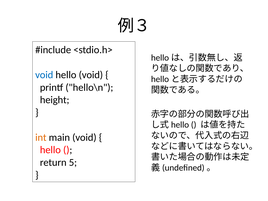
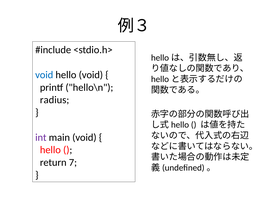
height: height -> radius
int colour: orange -> purple
5: 5 -> 7
